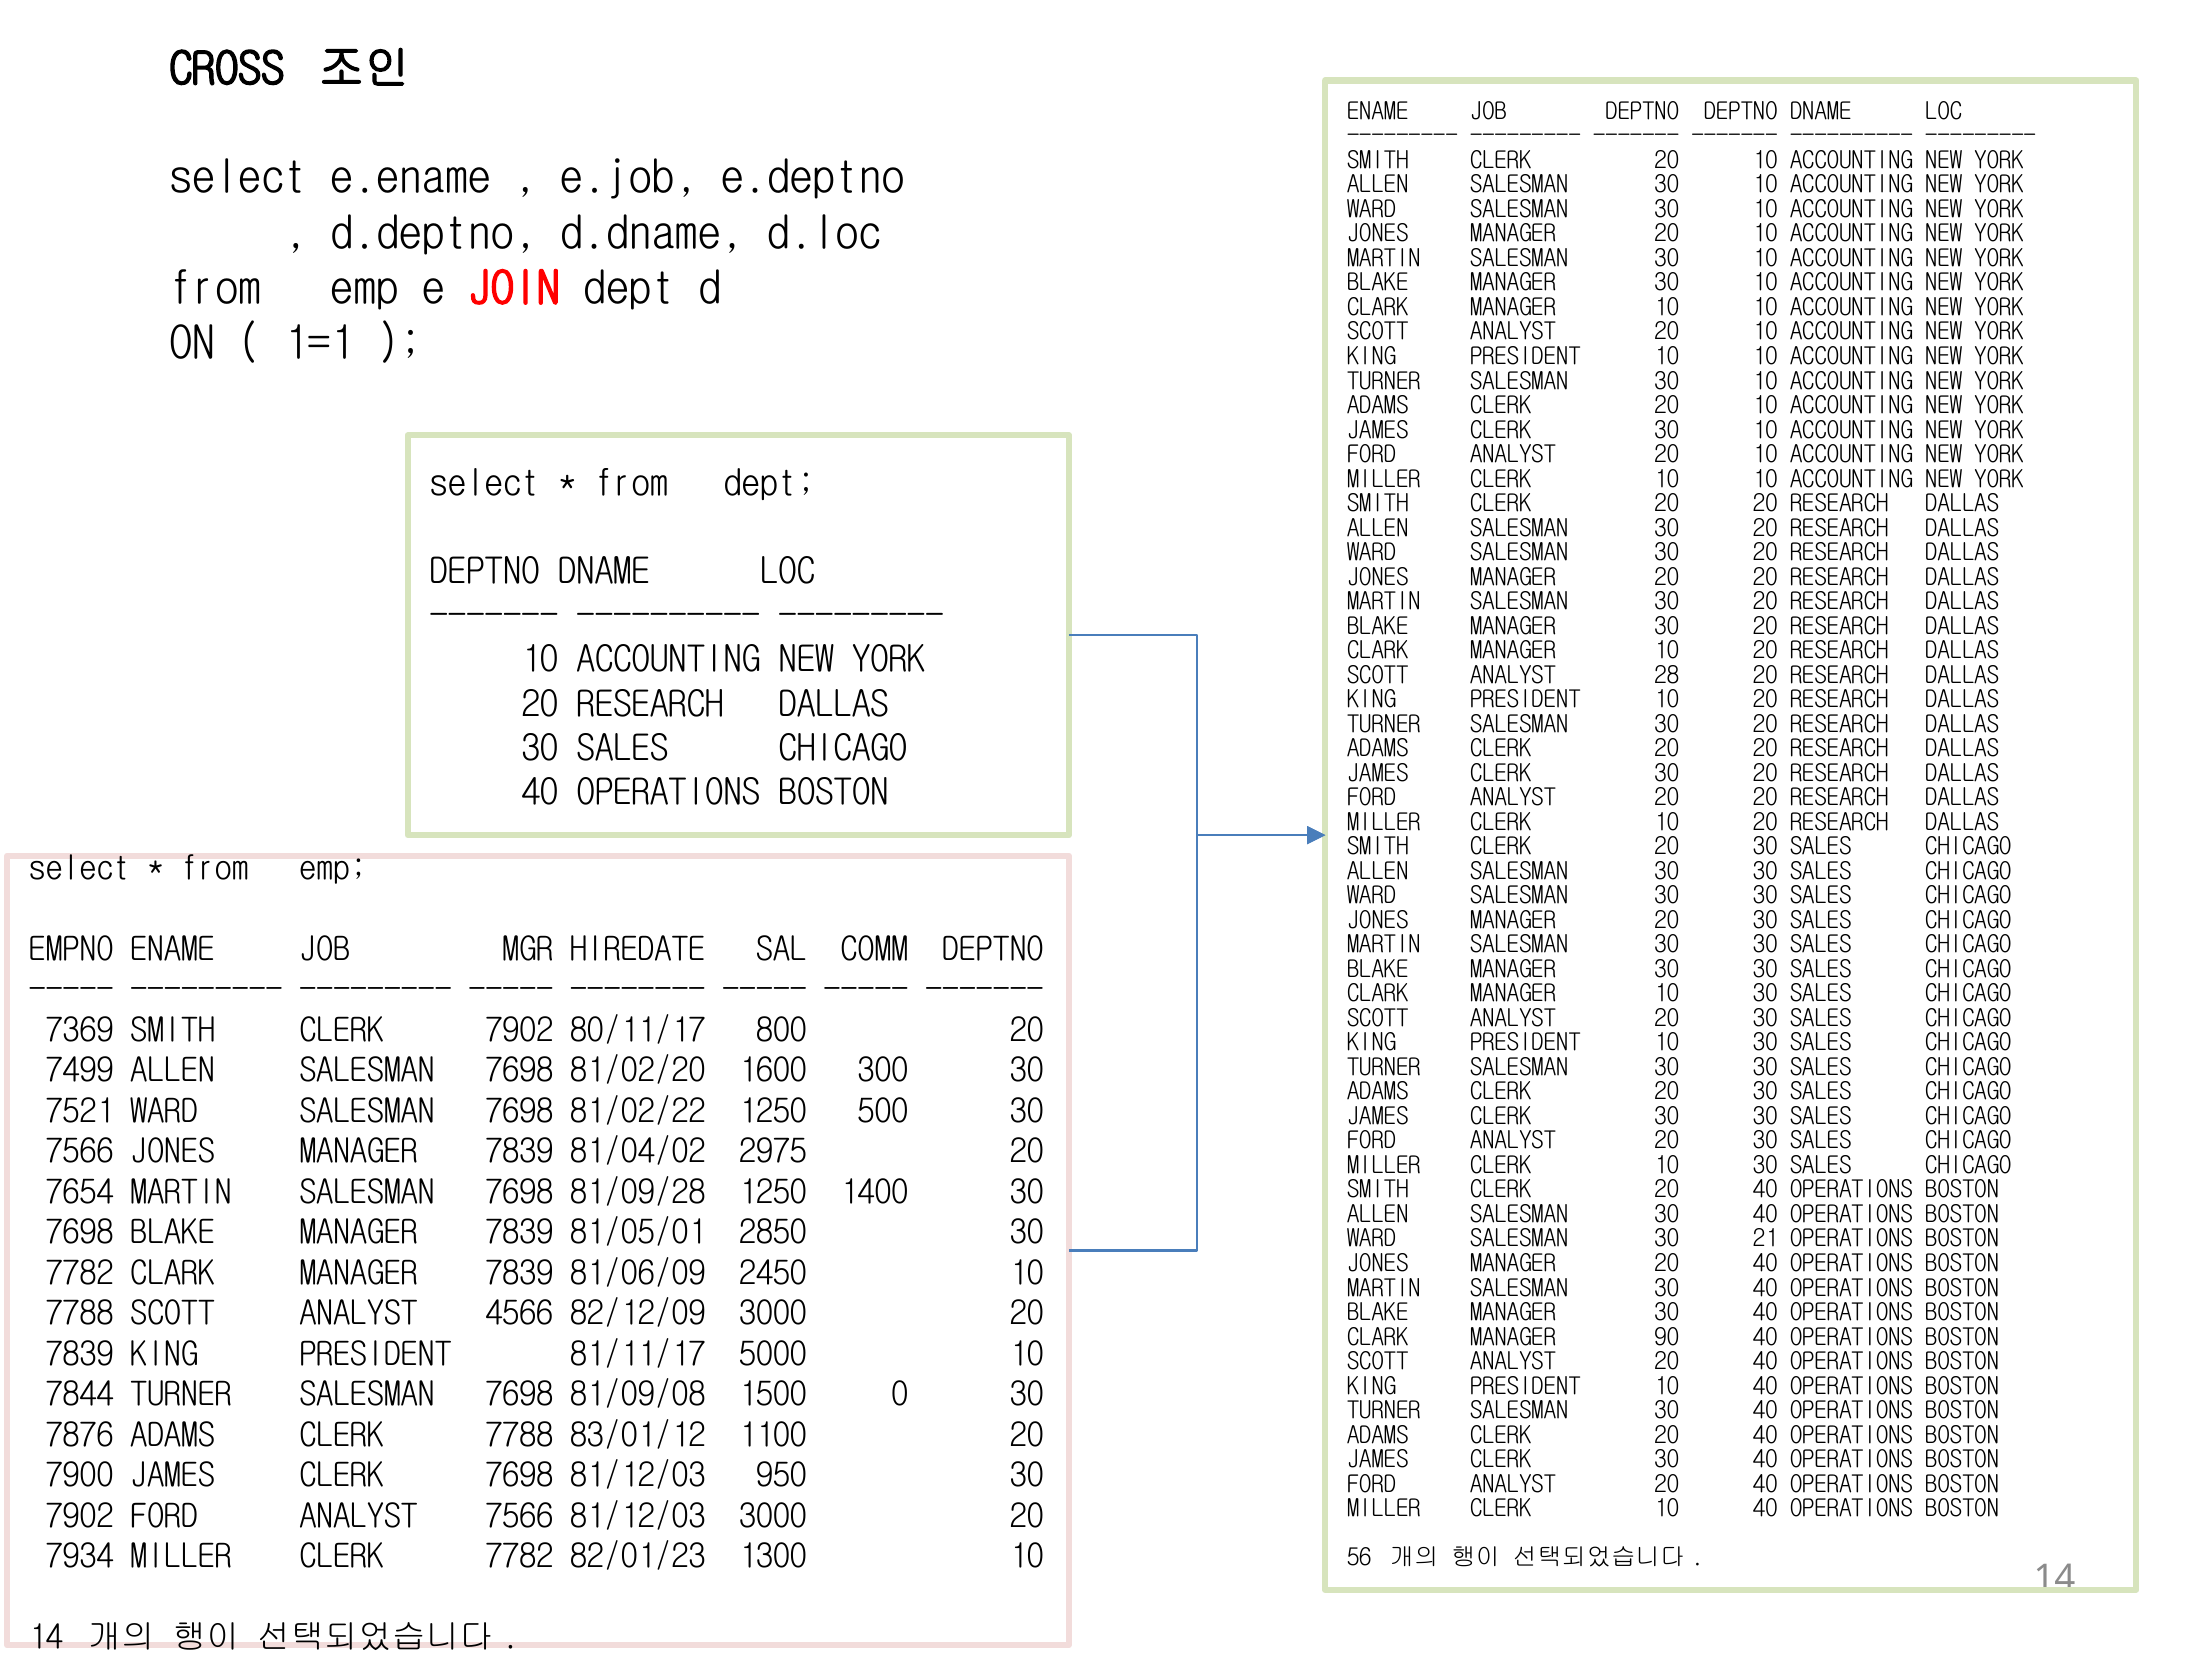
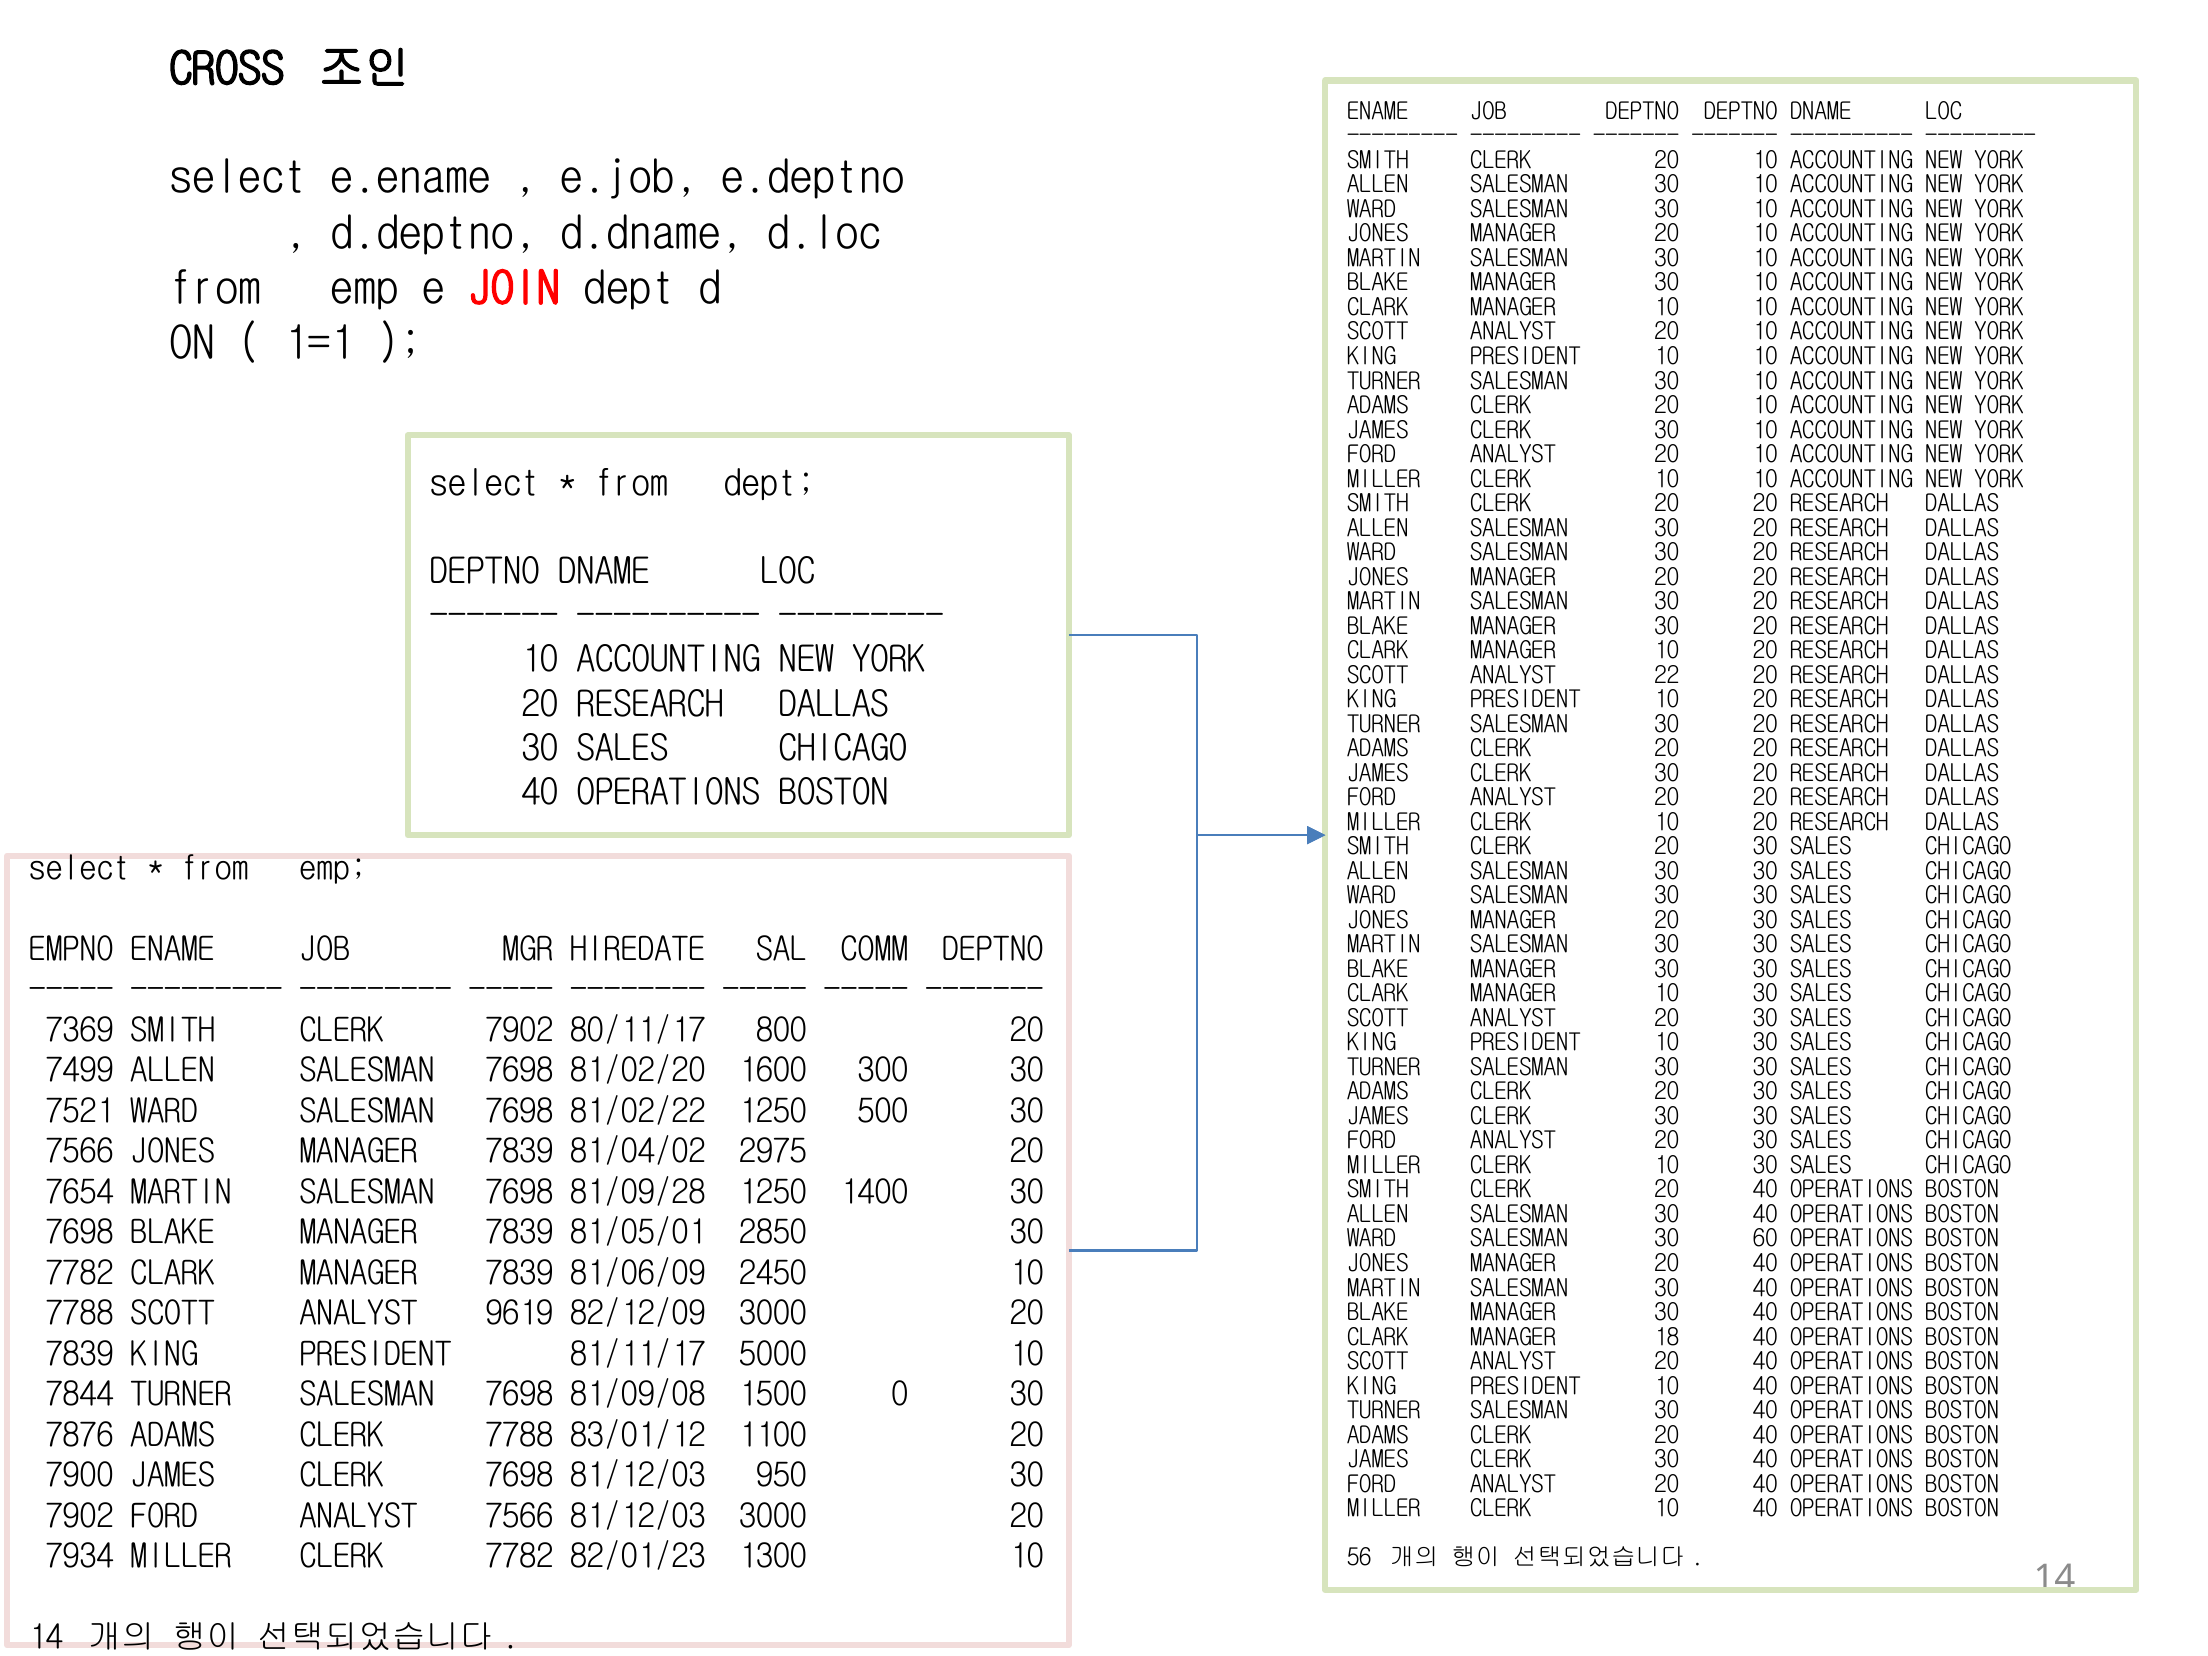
28: 28 -> 22
21: 21 -> 60
4566: 4566 -> 9619
90: 90 -> 18
